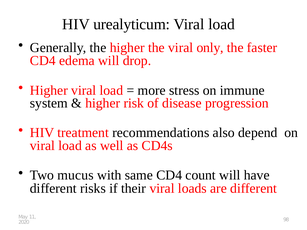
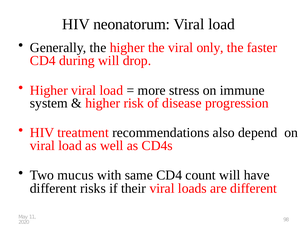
urealyticum: urealyticum -> neonatorum
edema: edema -> during
